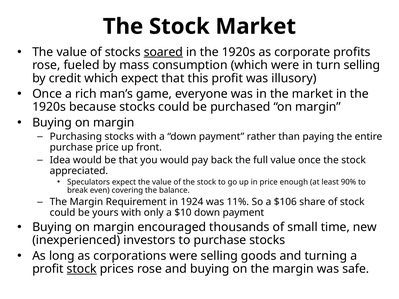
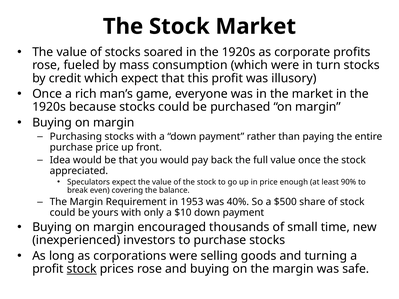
soared underline: present -> none
turn selling: selling -> stocks
1924: 1924 -> 1953
11%: 11% -> 40%
$106: $106 -> $500
